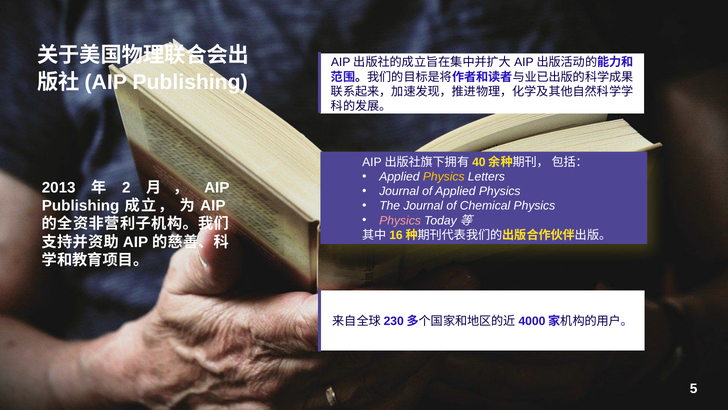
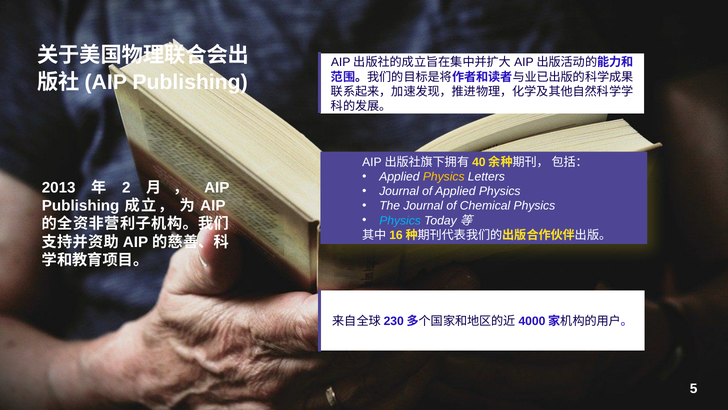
Physics at (400, 220) colour: pink -> light blue
